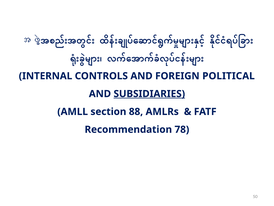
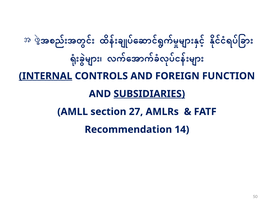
INTERNAL underline: none -> present
POLITICAL: POLITICAL -> FUNCTION
88: 88 -> 27
78: 78 -> 14
